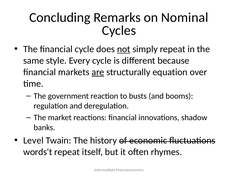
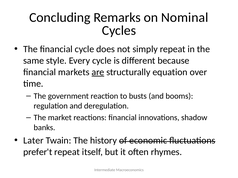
not underline: present -> none
Level: Level -> Later
words't: words't -> prefer't
